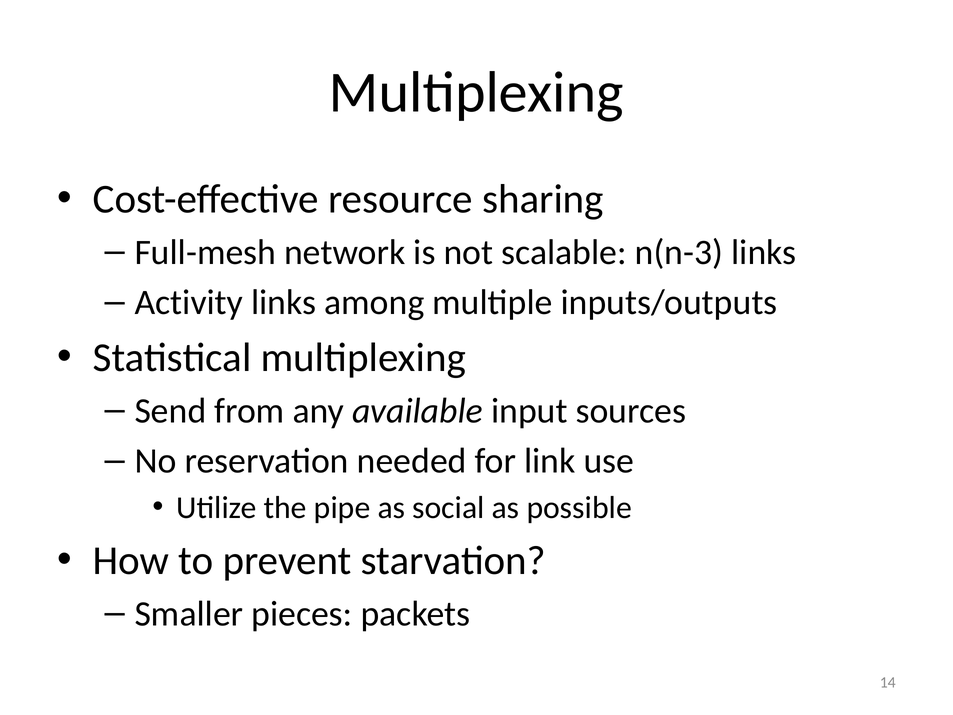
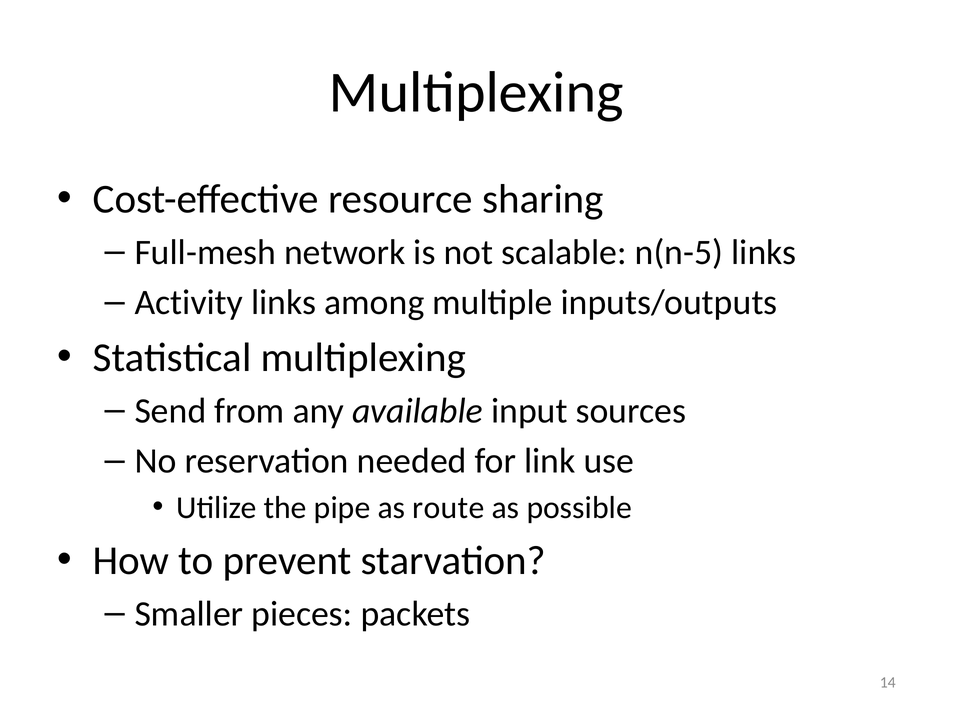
n(n-3: n(n-3 -> n(n-5
social: social -> route
